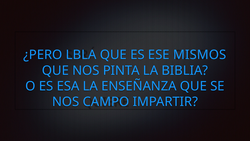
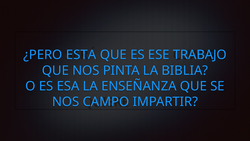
LBLA: LBLA -> ESTA
MISMOS: MISMOS -> TRABAJO
